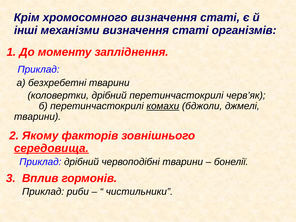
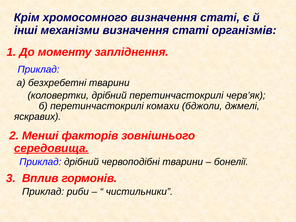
комахи underline: present -> none
тварини at (38, 117): тварини -> яскравих
Якому: Якому -> Менші
